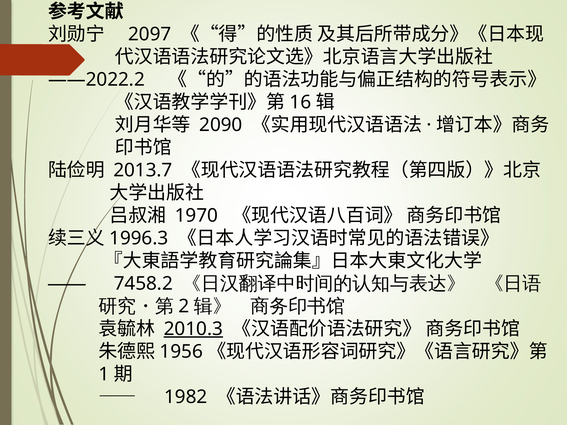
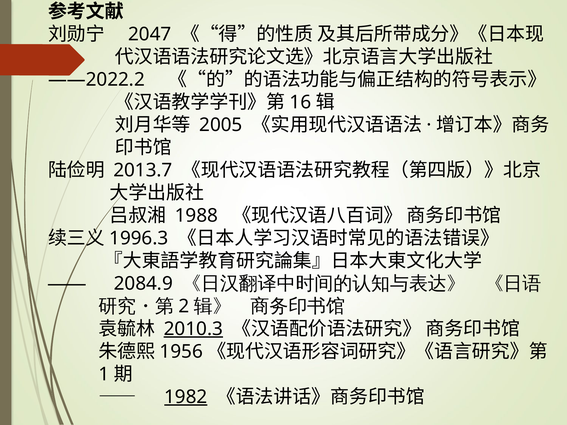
2097: 2097 -> 2047
2090: 2090 -> 2005
1970: 1970 -> 1988
7458.2: 7458.2 -> 2084.9
1982 underline: none -> present
